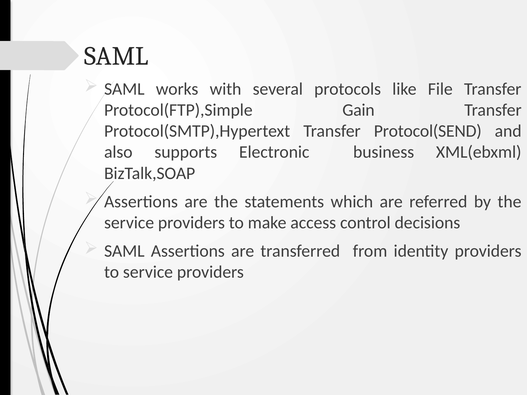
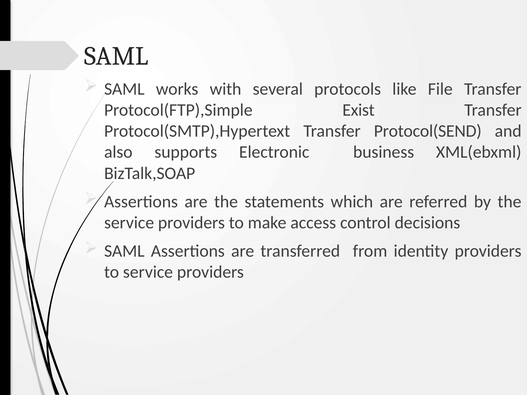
Gain: Gain -> Exist
